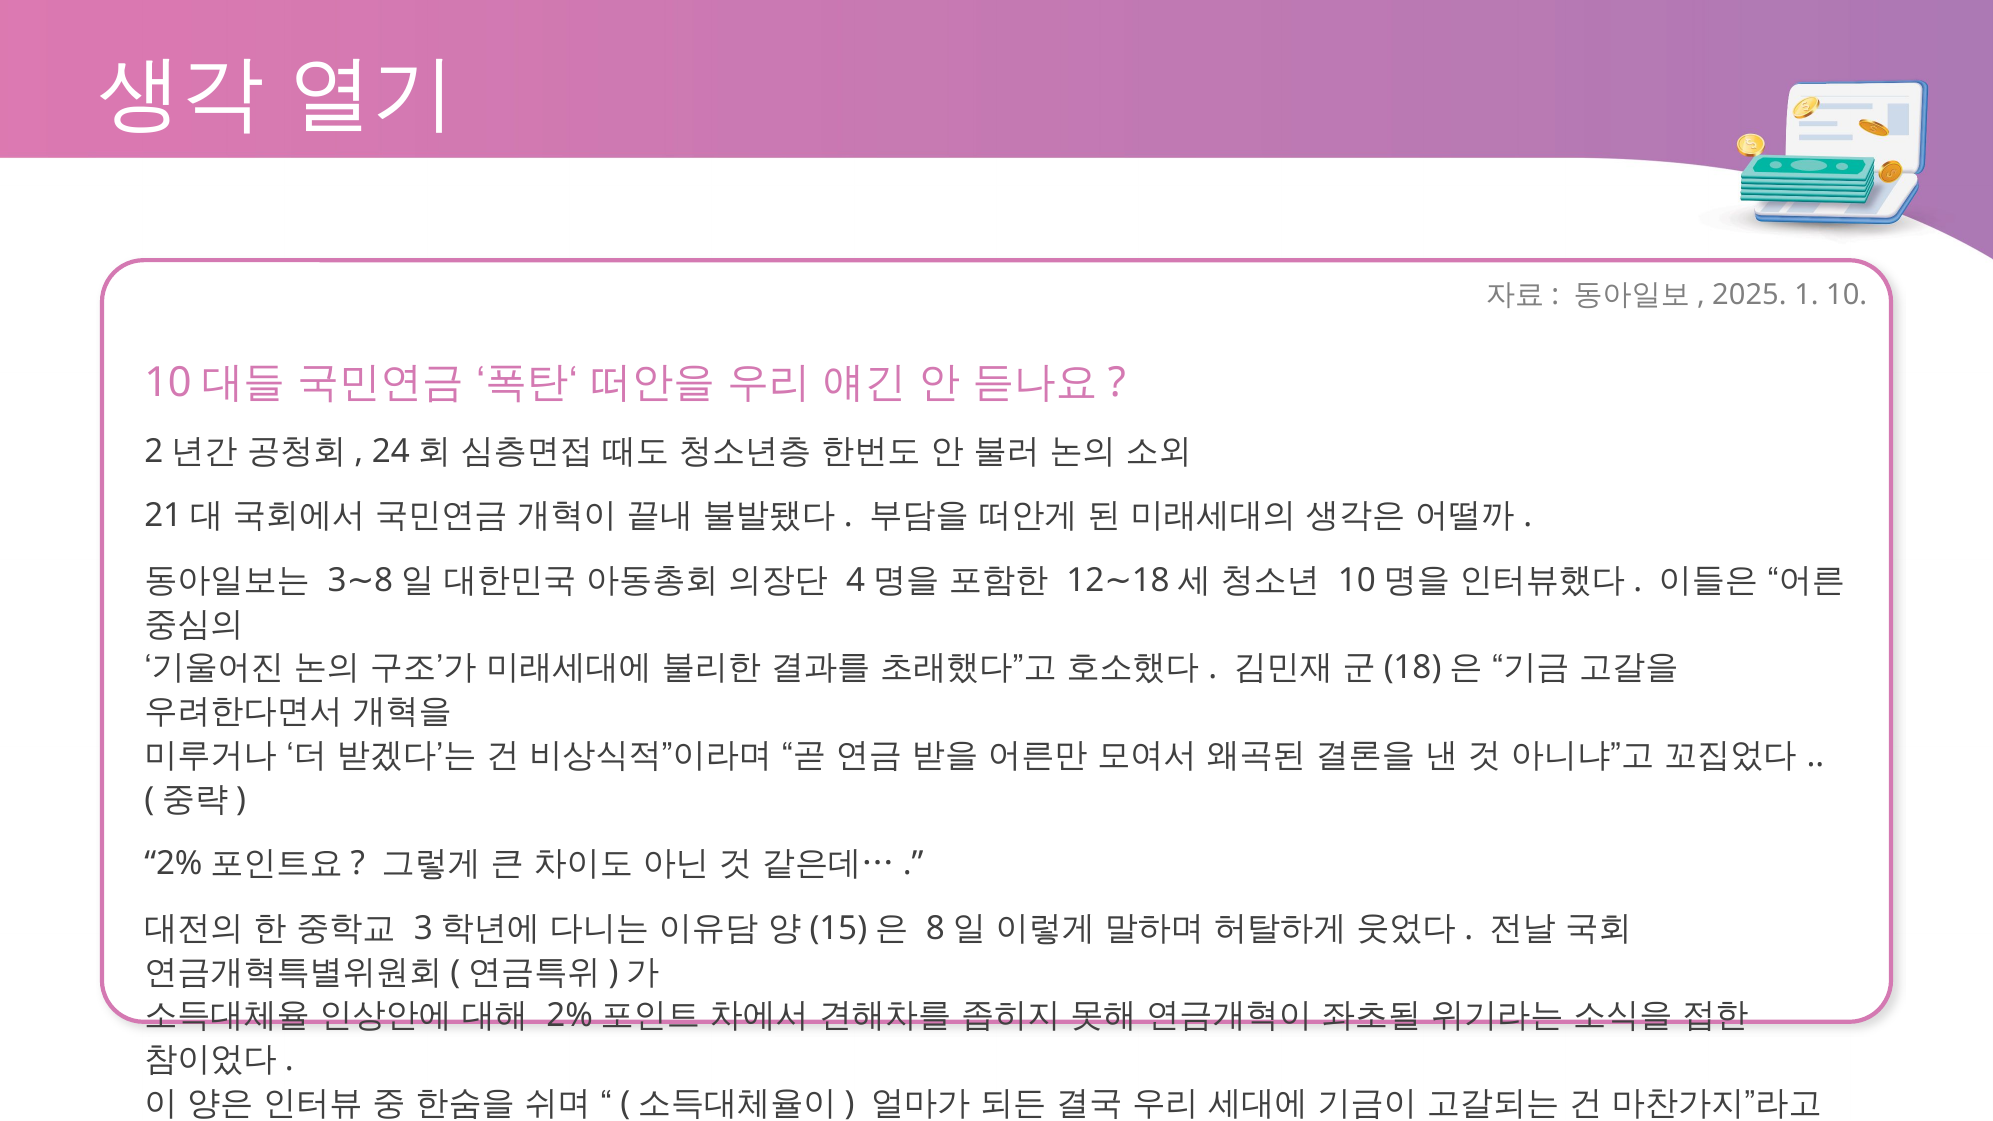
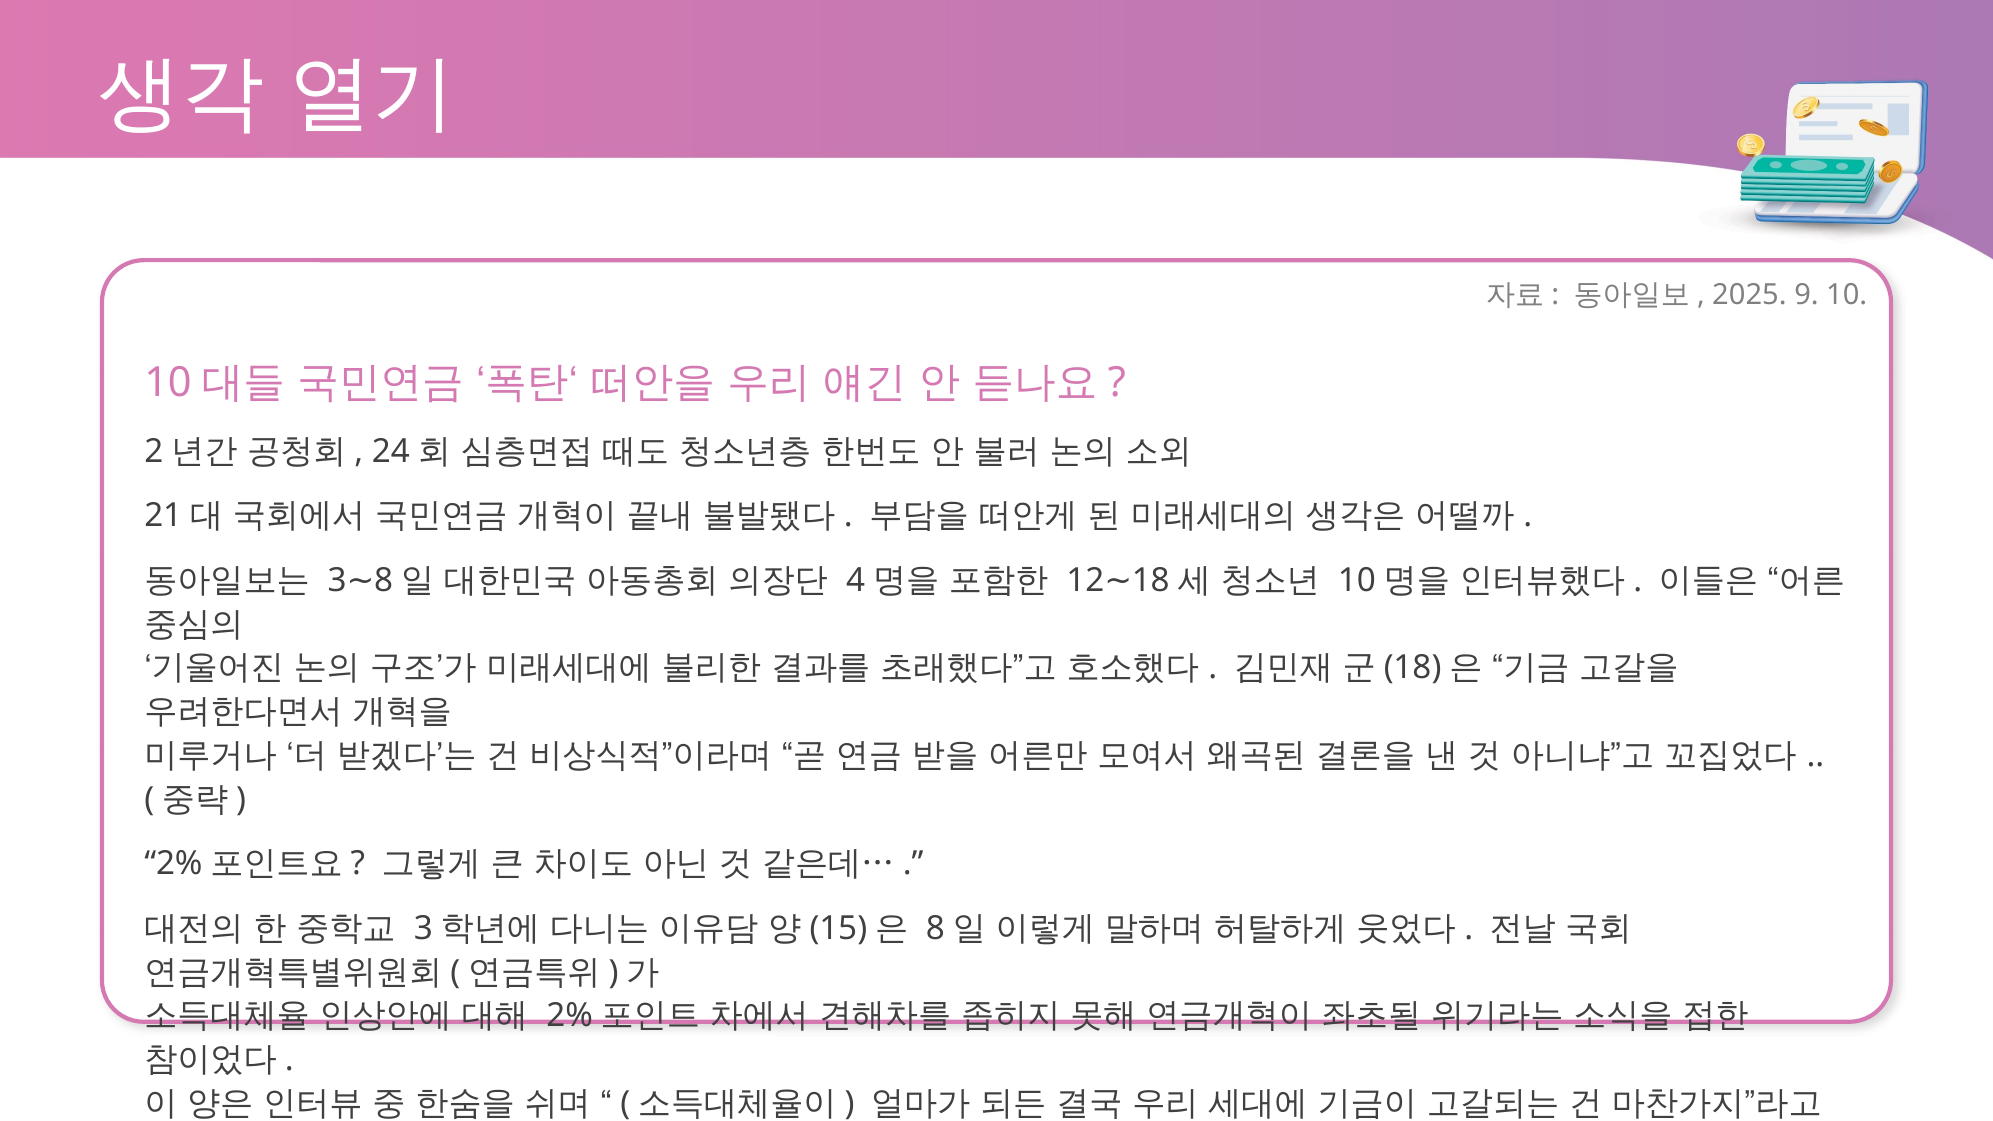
1: 1 -> 9
